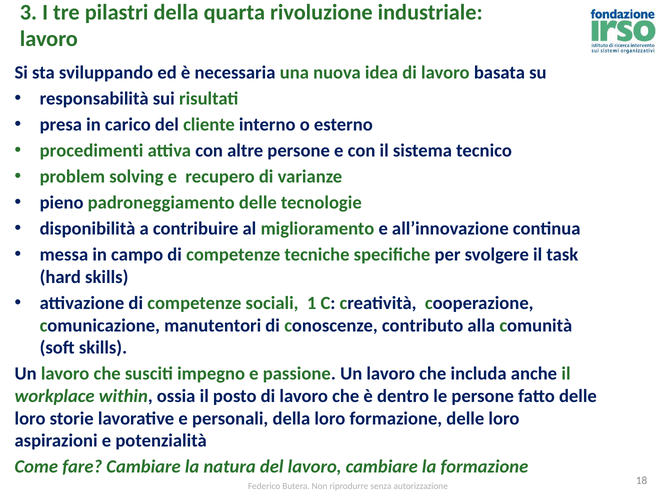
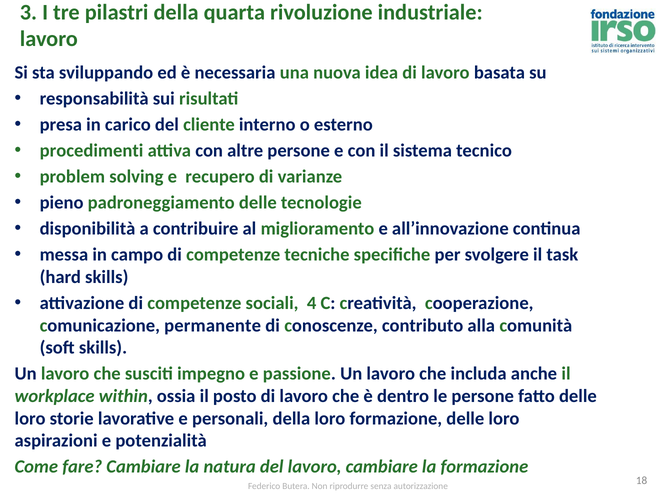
1: 1 -> 4
manutentori: manutentori -> permanente
